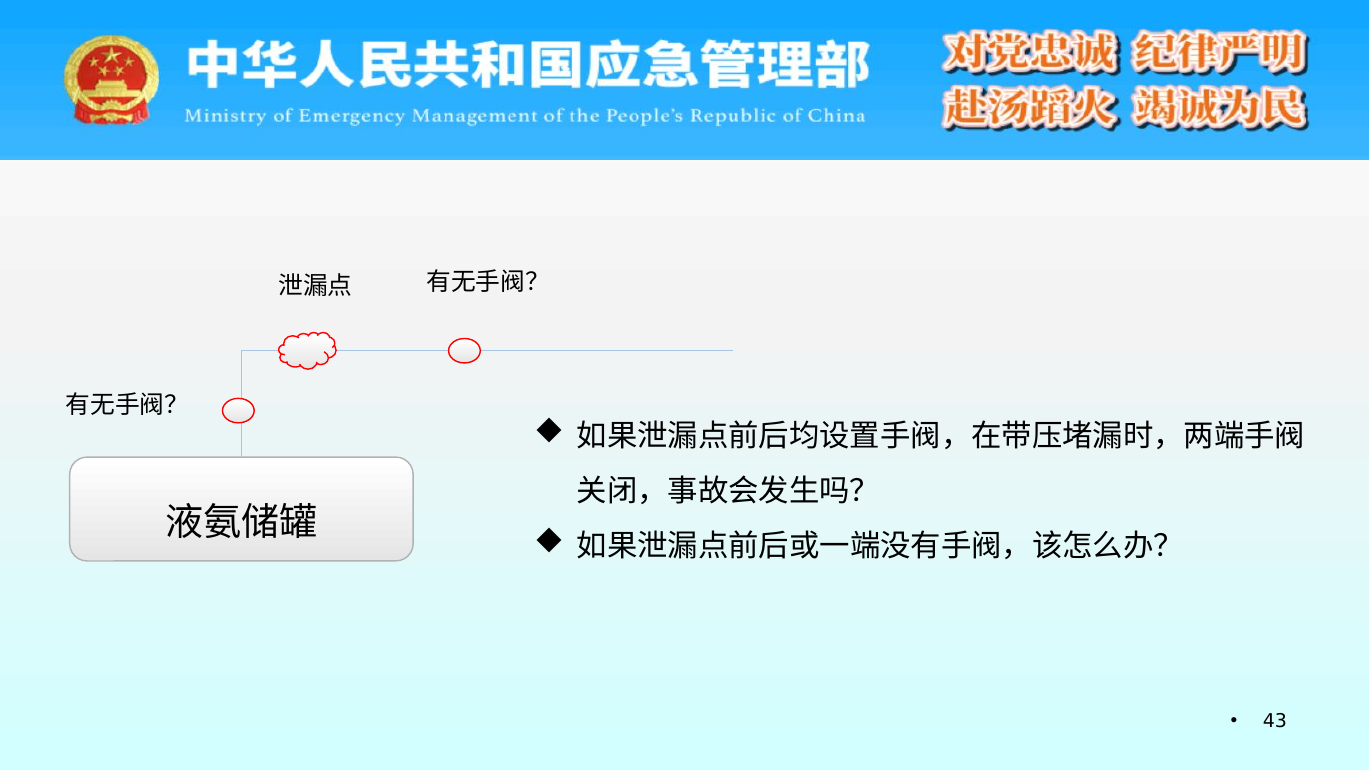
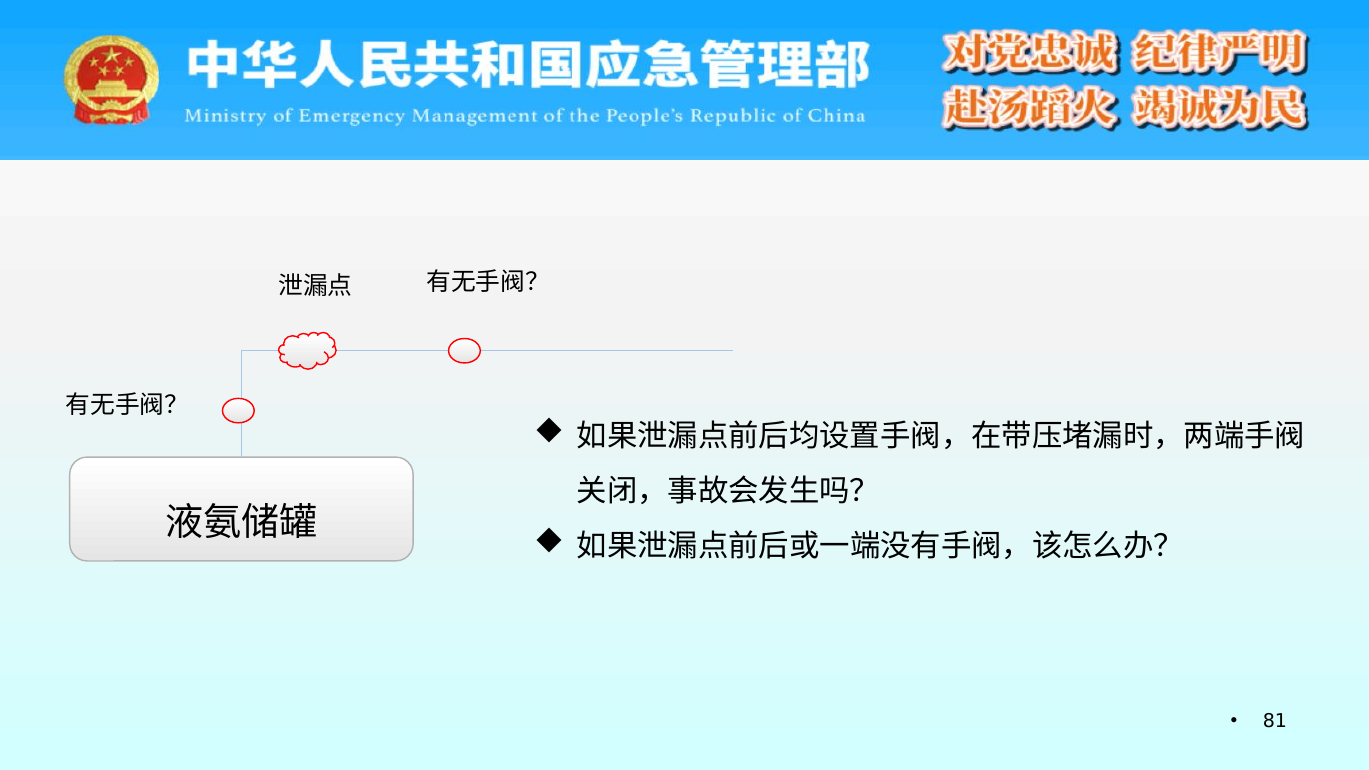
43: 43 -> 81
